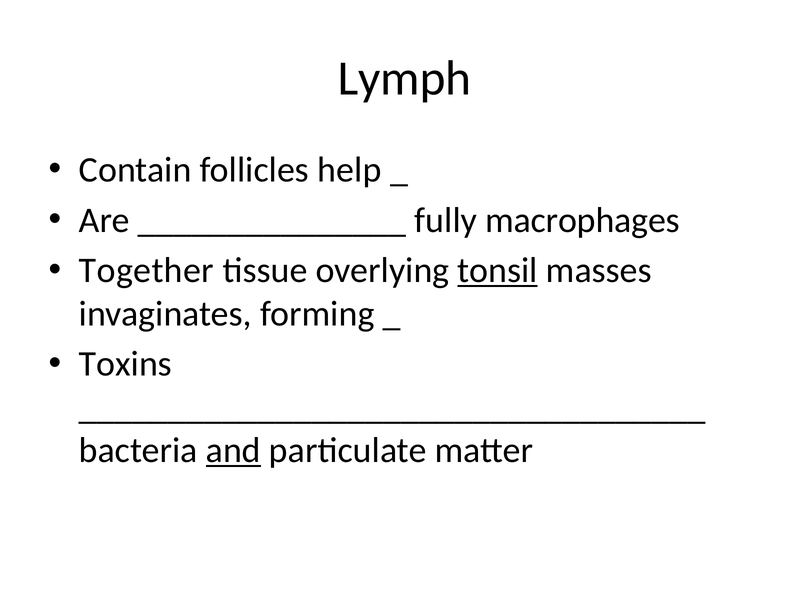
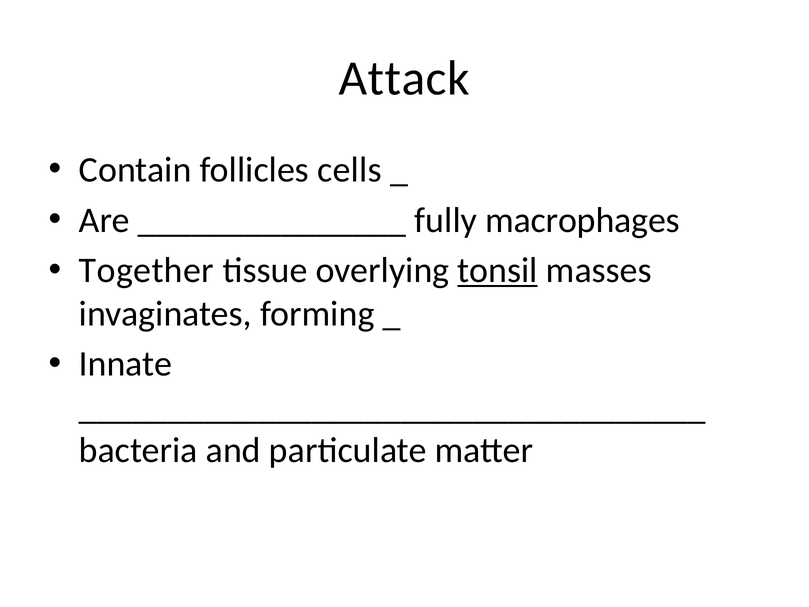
Lymph: Lymph -> Attack
help: help -> cells
Toxins: Toxins -> Innate
and underline: present -> none
